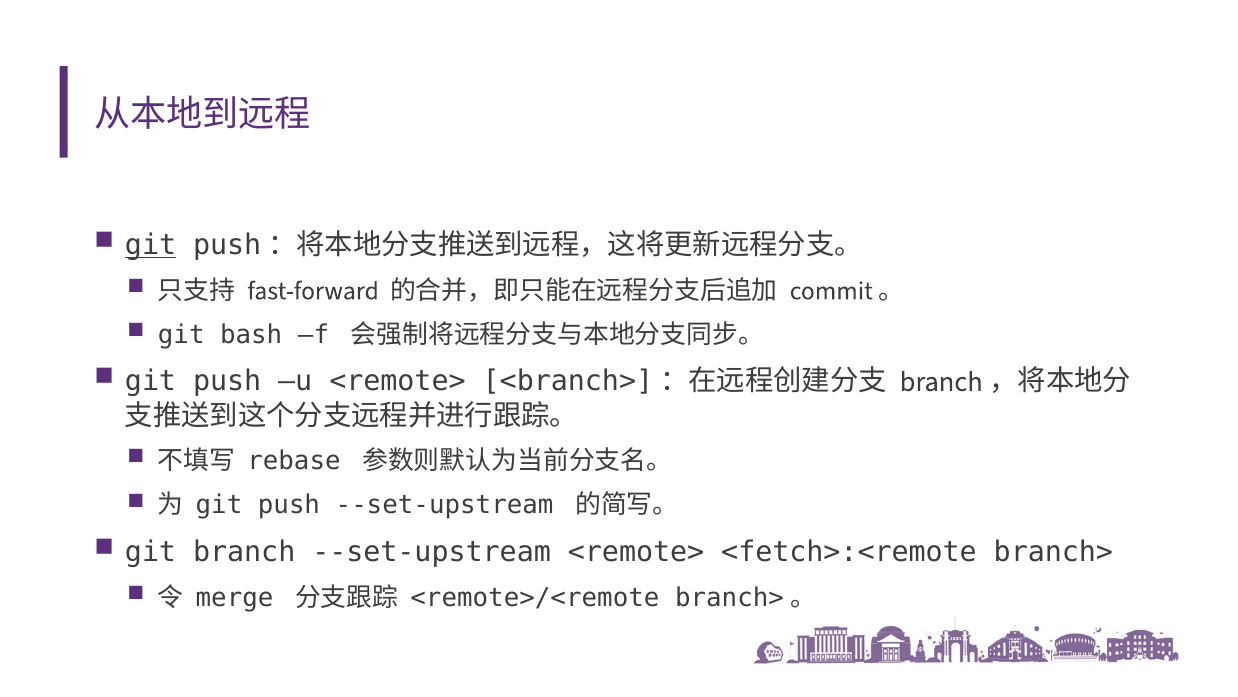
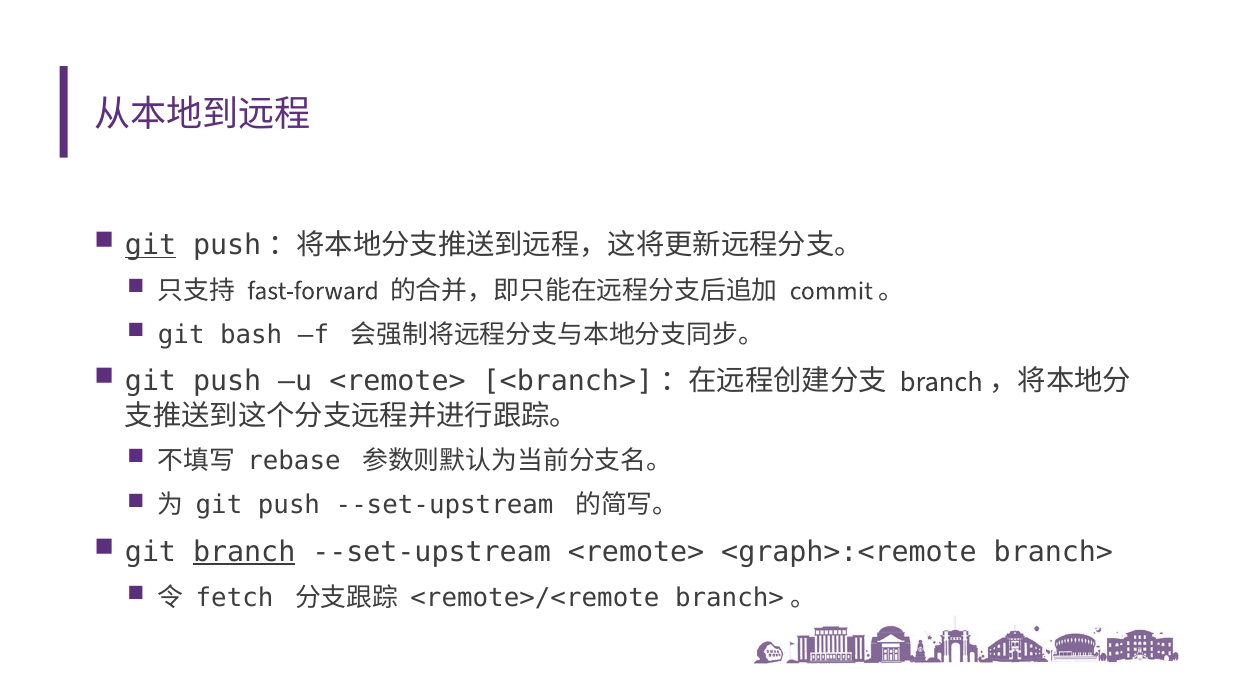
branch underline: none -> present
<fetch>:<remote: <fetch>:<remote -> <graph>:<remote
merge: merge -> fetch
